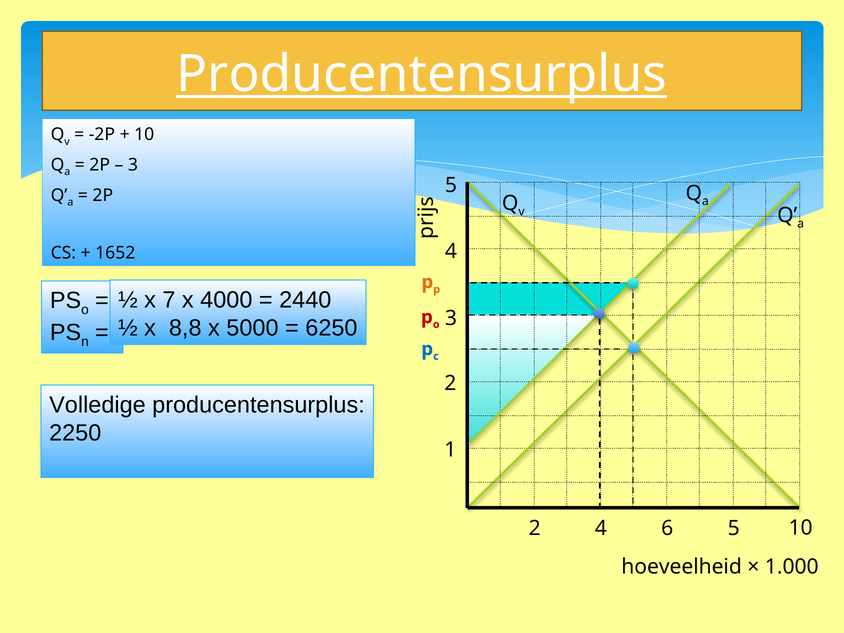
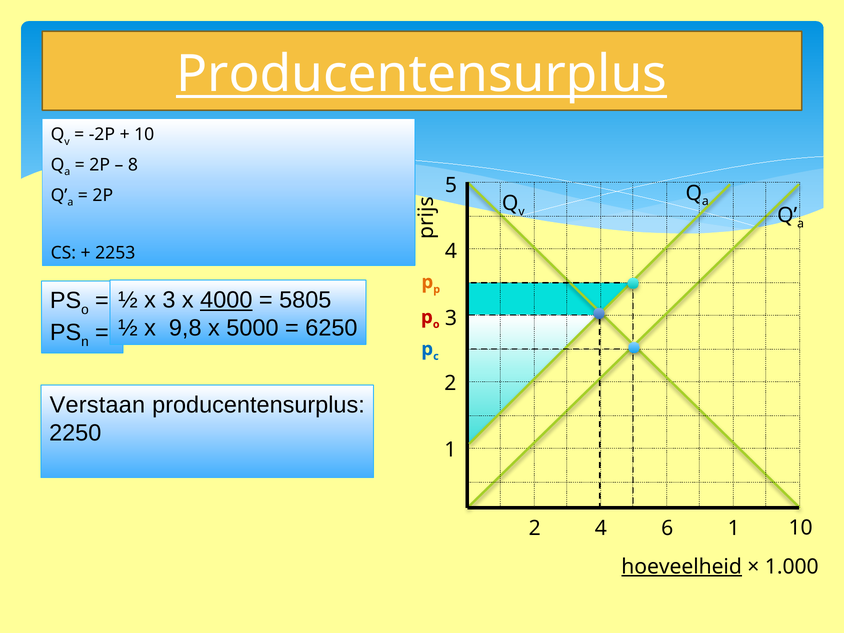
3 at (133, 165): 3 -> 8
1652: 1652 -> 2253
x 7: 7 -> 3
4000 underline: none -> present
2440: 2440 -> 5805
8,8: 8,8 -> 9,8
Volledige: Volledige -> Verstaan
6 5: 5 -> 1
hoeveelheid underline: none -> present
